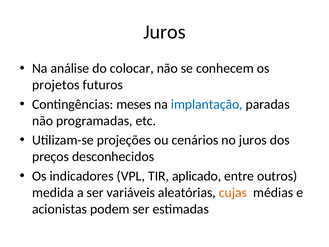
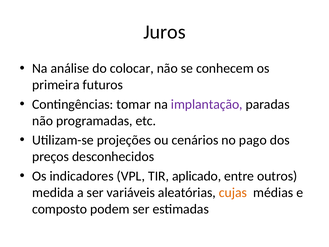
projetos: projetos -> primeira
meses: meses -> tomar
implantação colour: blue -> purple
no juros: juros -> pago
acionistas: acionistas -> composto
